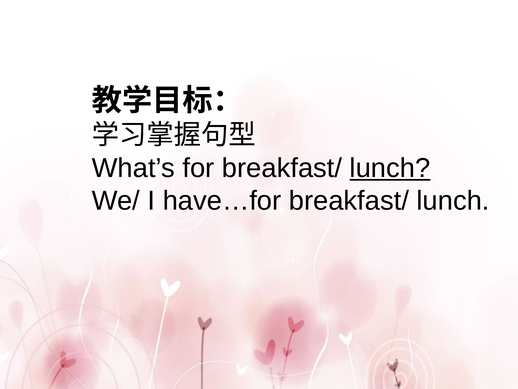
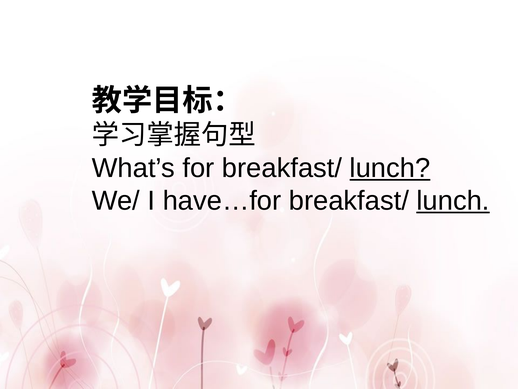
lunch at (453, 201) underline: none -> present
